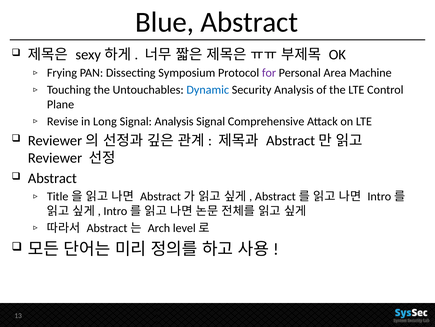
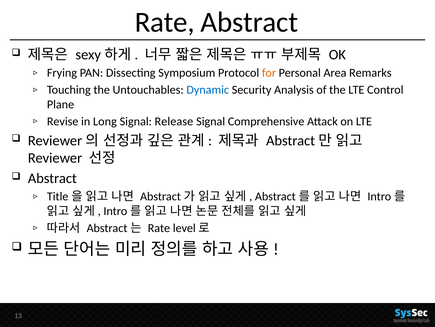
Blue at (165, 22): Blue -> Rate
for colour: purple -> orange
Machine: Machine -> Remarks
Signal Analysis: Analysis -> Release
Arch at (159, 228): Arch -> Rate
